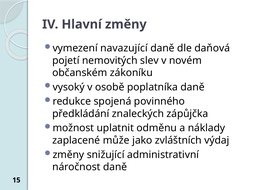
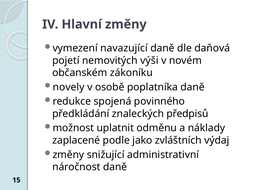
slev: slev -> výši
vysoký: vysoký -> novely
zápůjčka: zápůjčka -> předpisů
může: může -> podle
